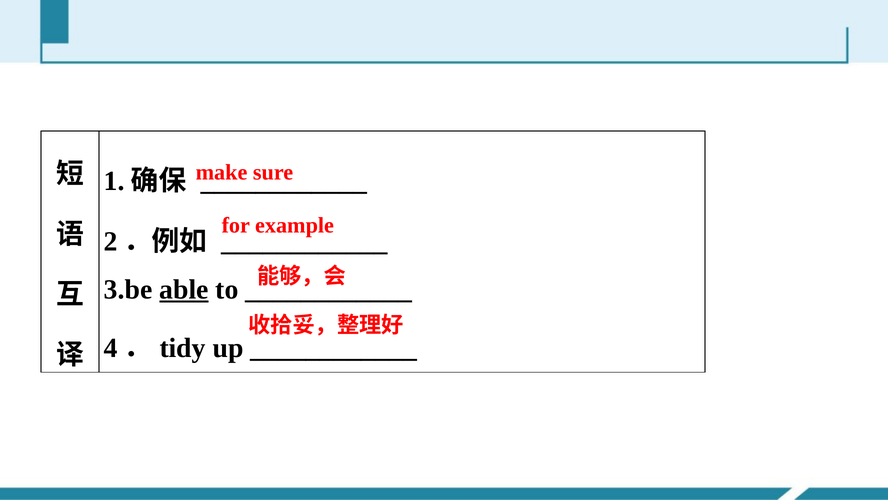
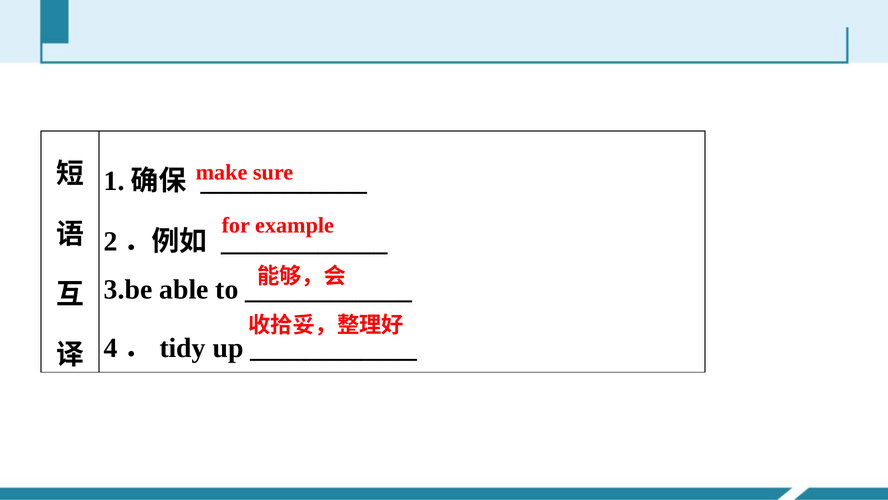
able underline: present -> none
